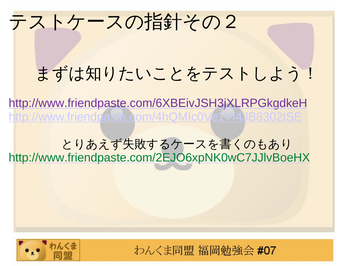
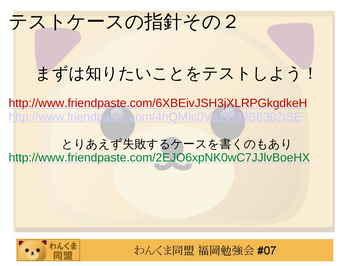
http://www.friendpaste.com/6XBEivJSH3jXLRPGkgdkeH colour: purple -> red
